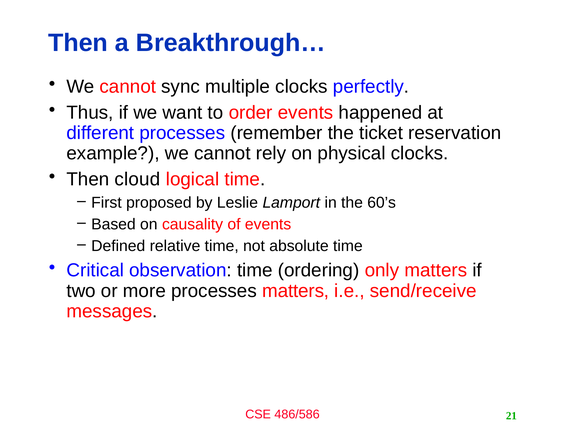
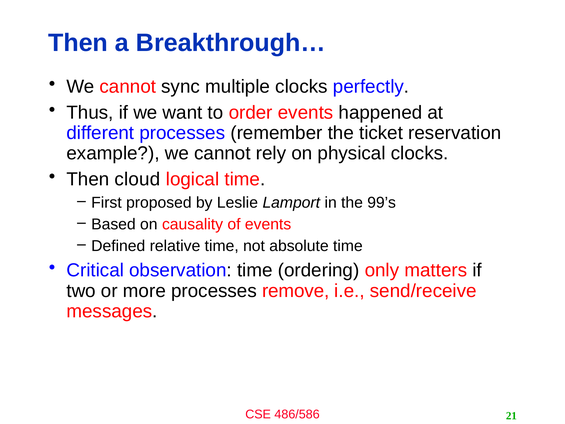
60’s: 60’s -> 99’s
processes matters: matters -> remove
